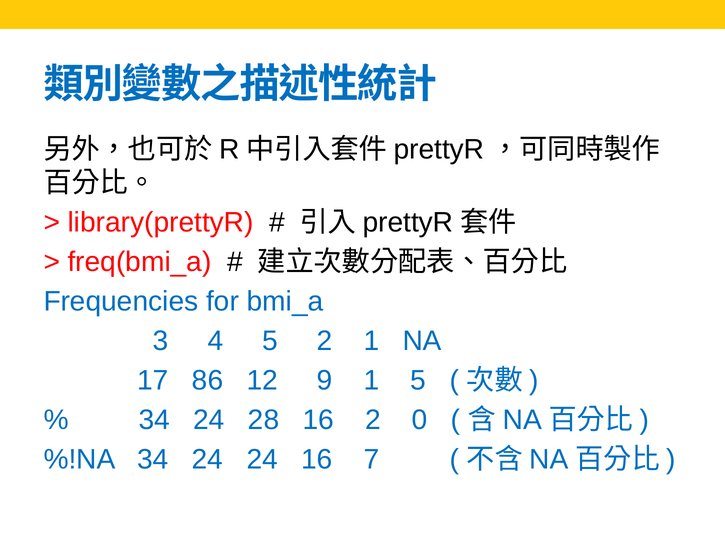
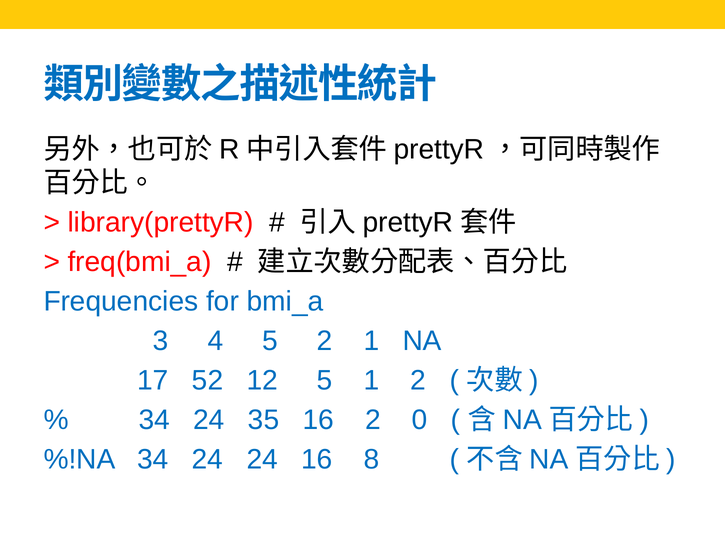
86: 86 -> 52
12 9: 9 -> 5
1 5: 5 -> 2
28: 28 -> 35
7: 7 -> 8
